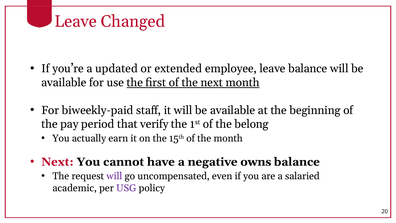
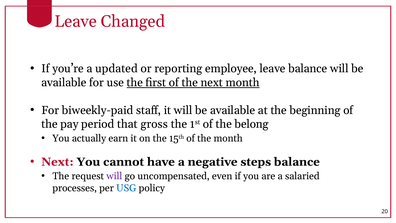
extended: extended -> reporting
verify: verify -> gross
owns: owns -> steps
academic: academic -> processes
USG colour: purple -> blue
